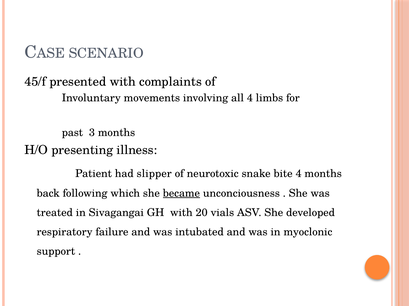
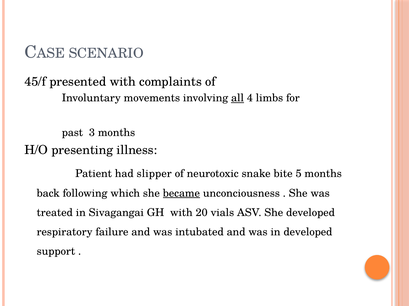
all underline: none -> present
bite 4: 4 -> 5
in myoclonic: myoclonic -> developed
